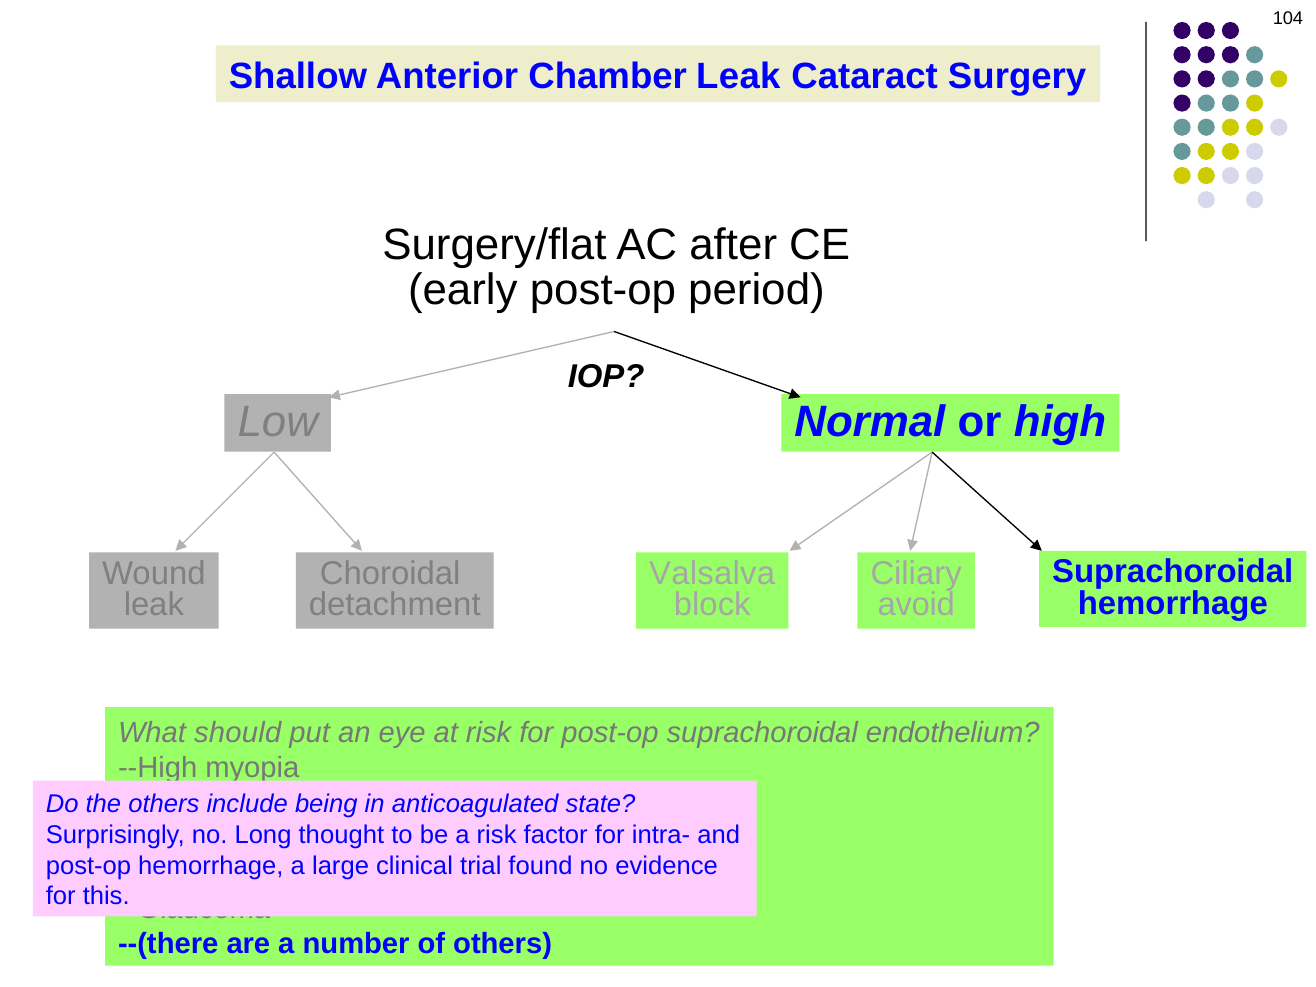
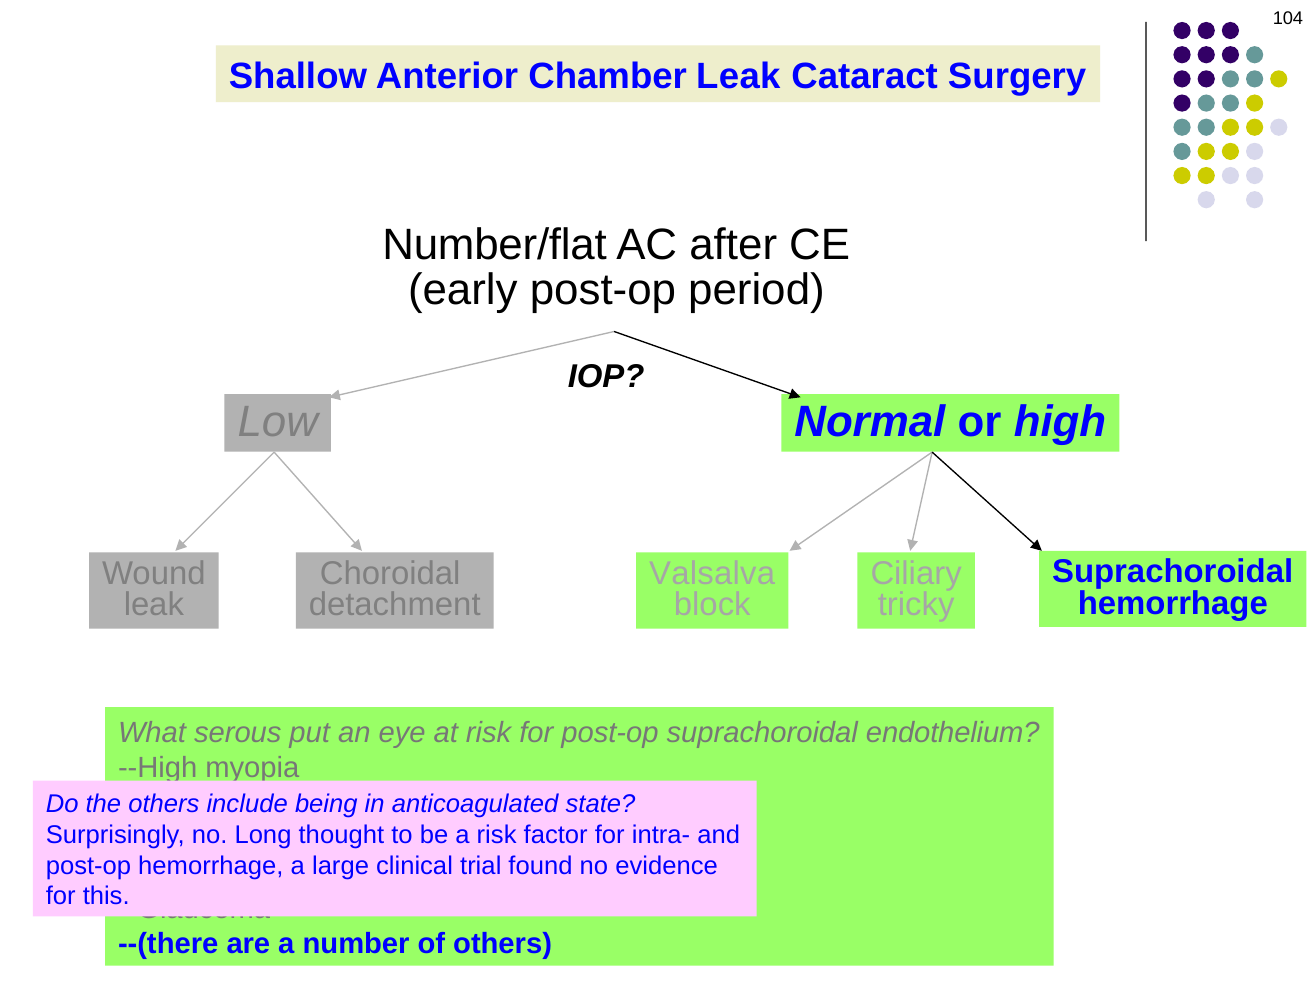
Surgery/flat: Surgery/flat -> Number/flat
avoid: avoid -> tricky
should: should -> serous
